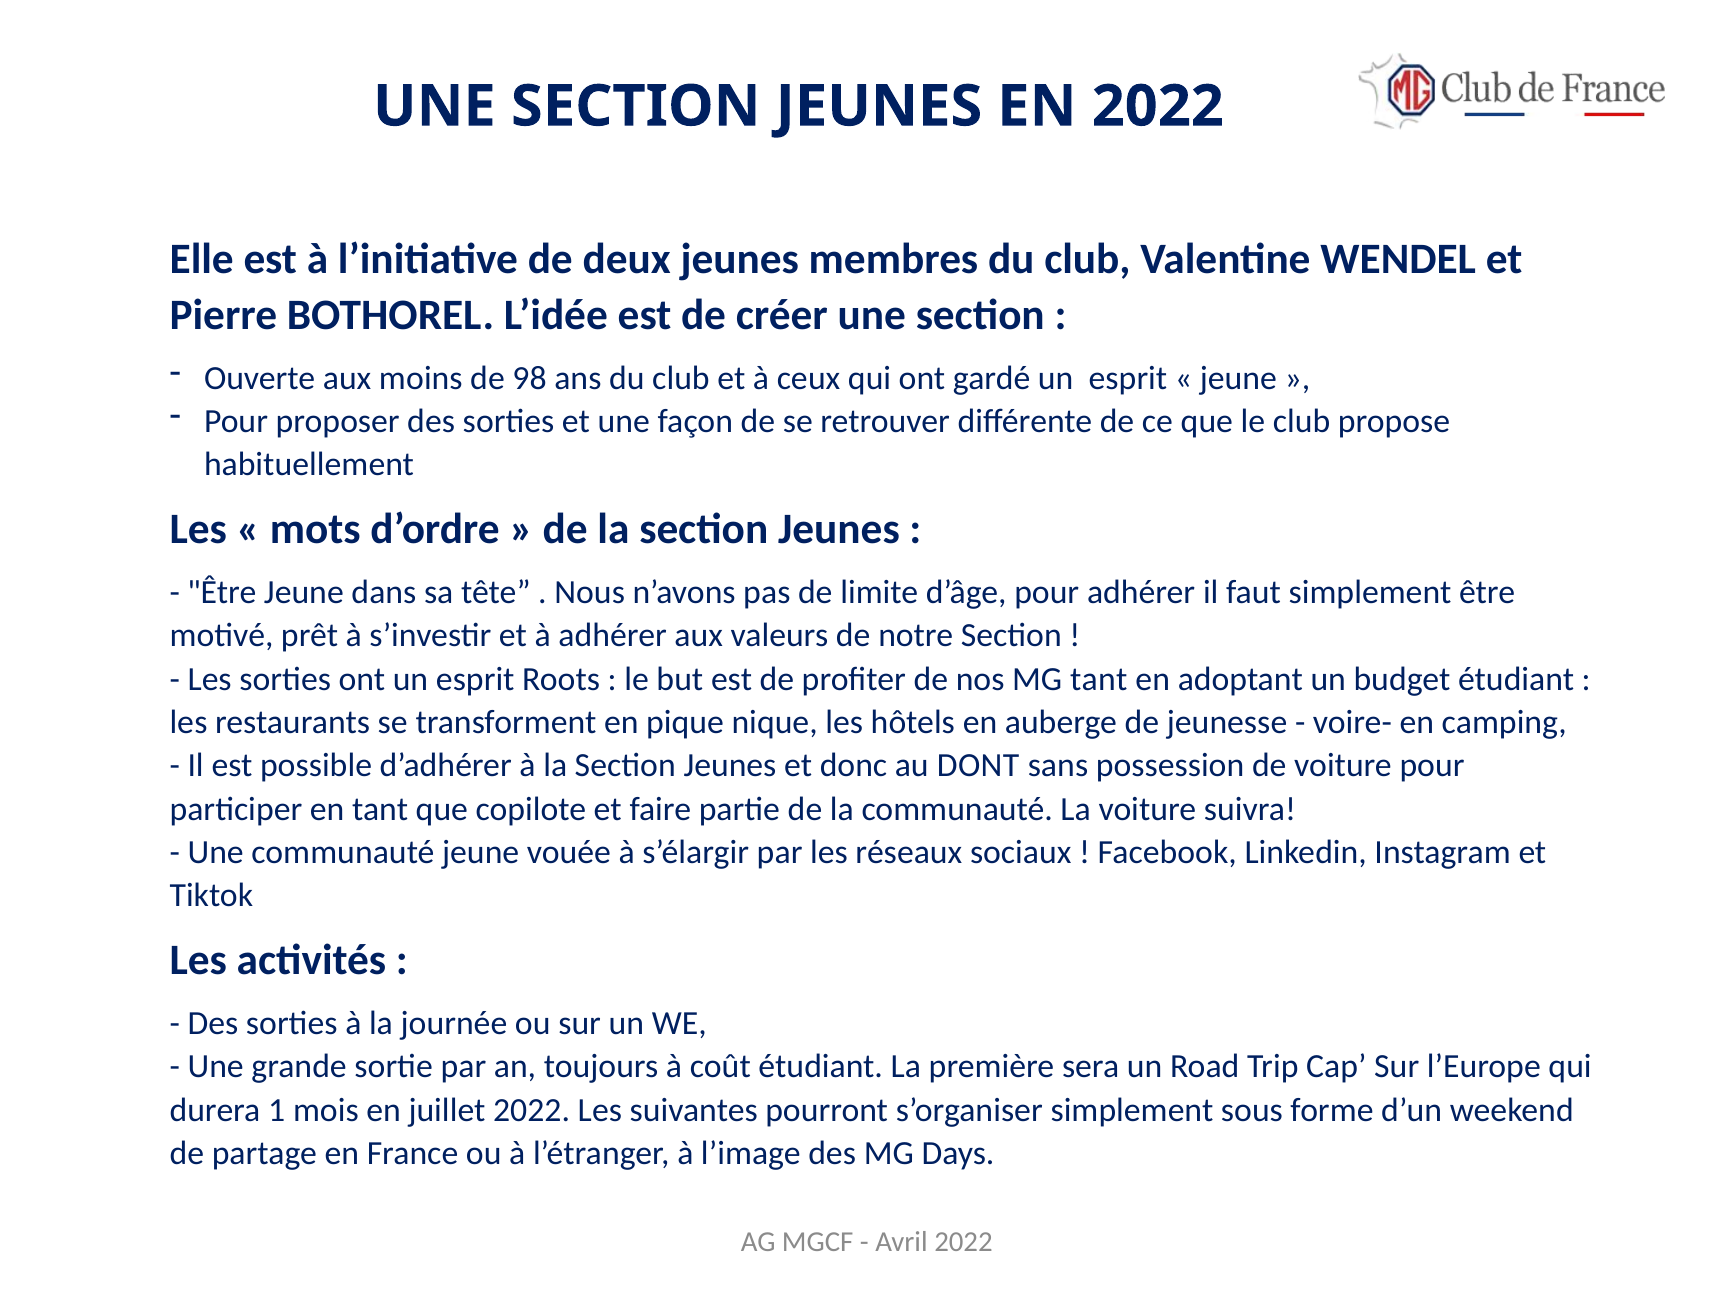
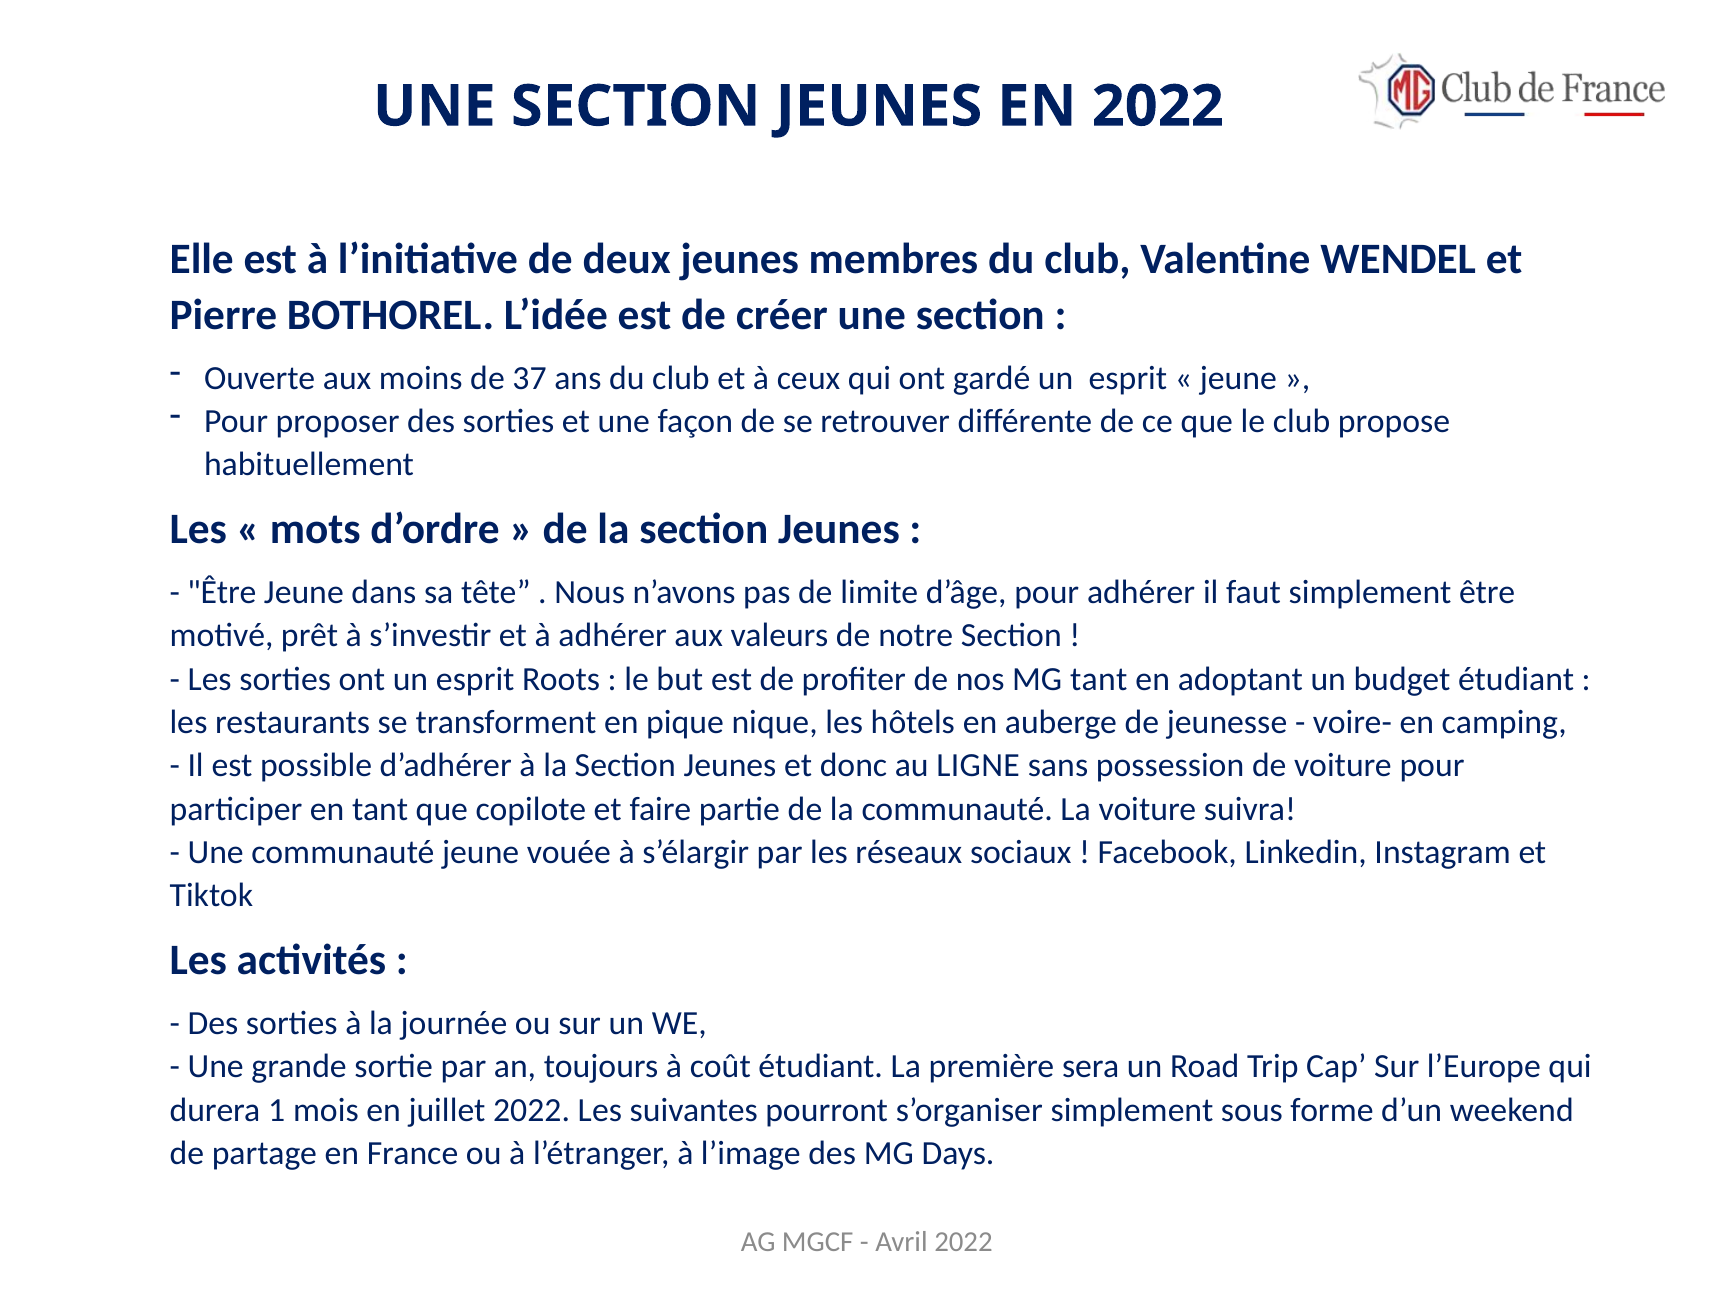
98: 98 -> 37
DONT: DONT -> LIGNE
